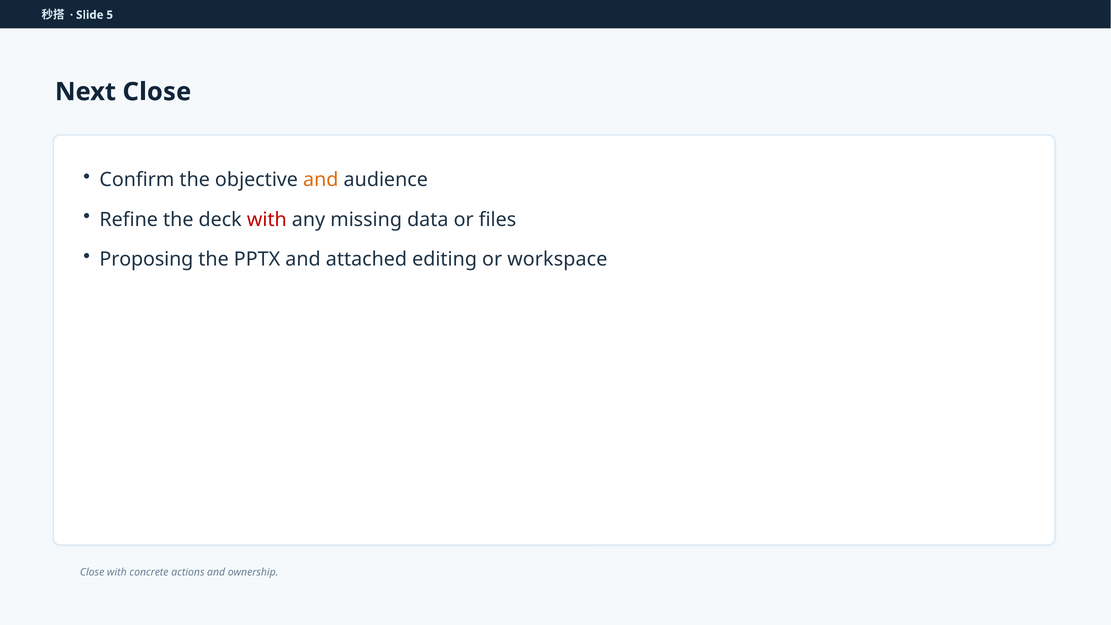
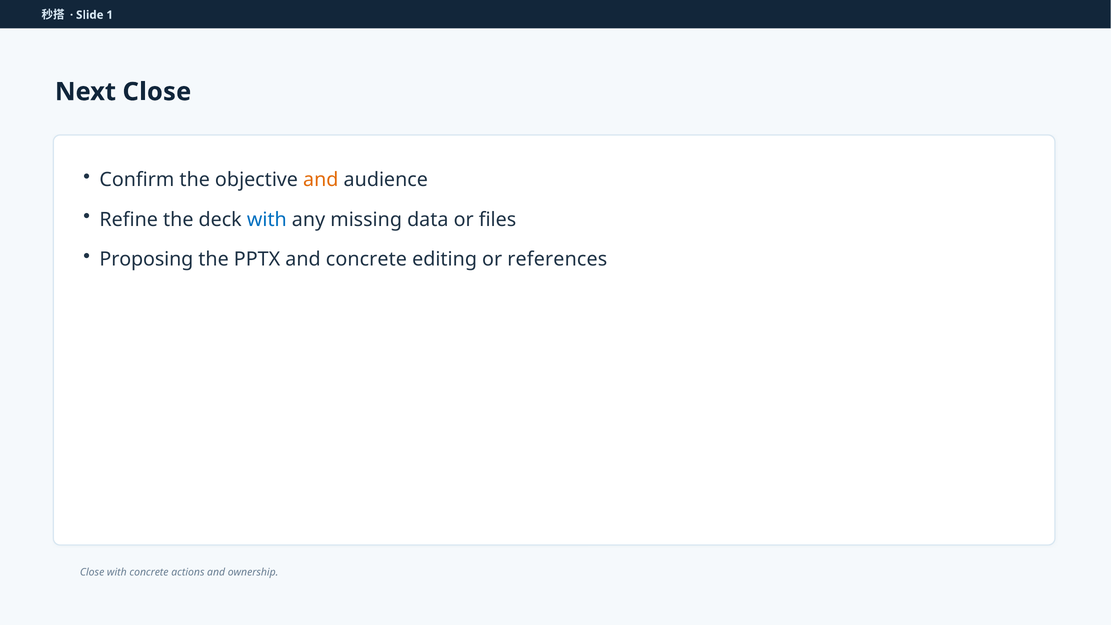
5: 5 -> 1
with at (267, 220) colour: red -> blue
and attached: attached -> concrete
workspace: workspace -> references
